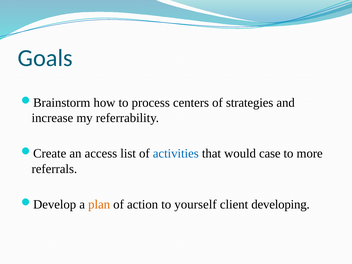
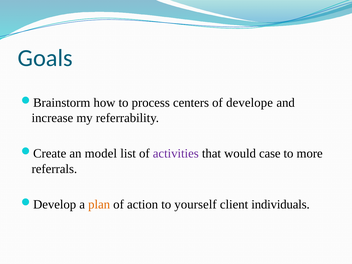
strategies: strategies -> develope
access: access -> model
activities colour: blue -> purple
developing: developing -> individuals
